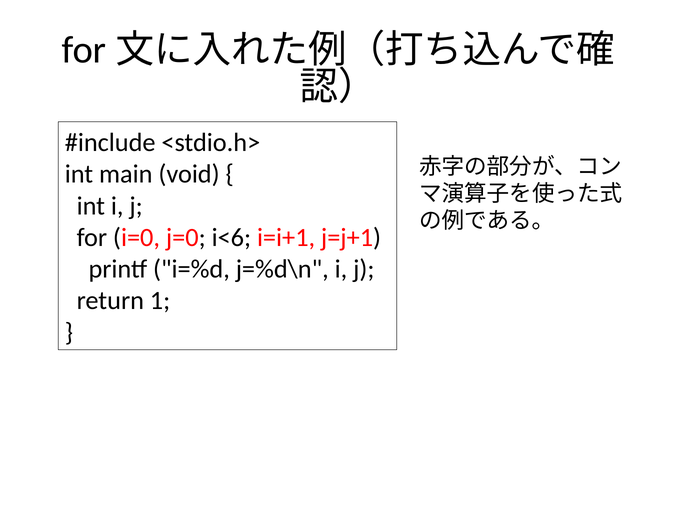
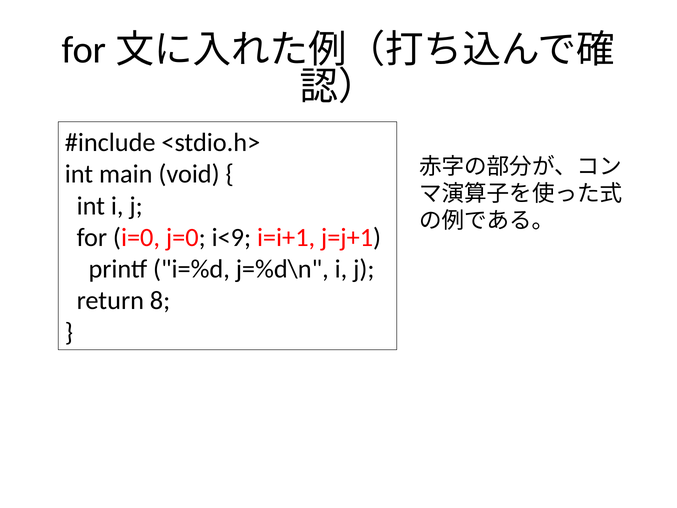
i<6: i<6 -> i<9
1: 1 -> 8
